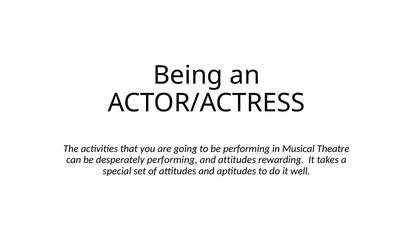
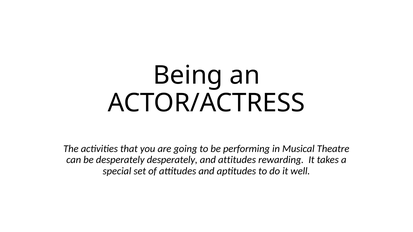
desperately performing: performing -> desperately
